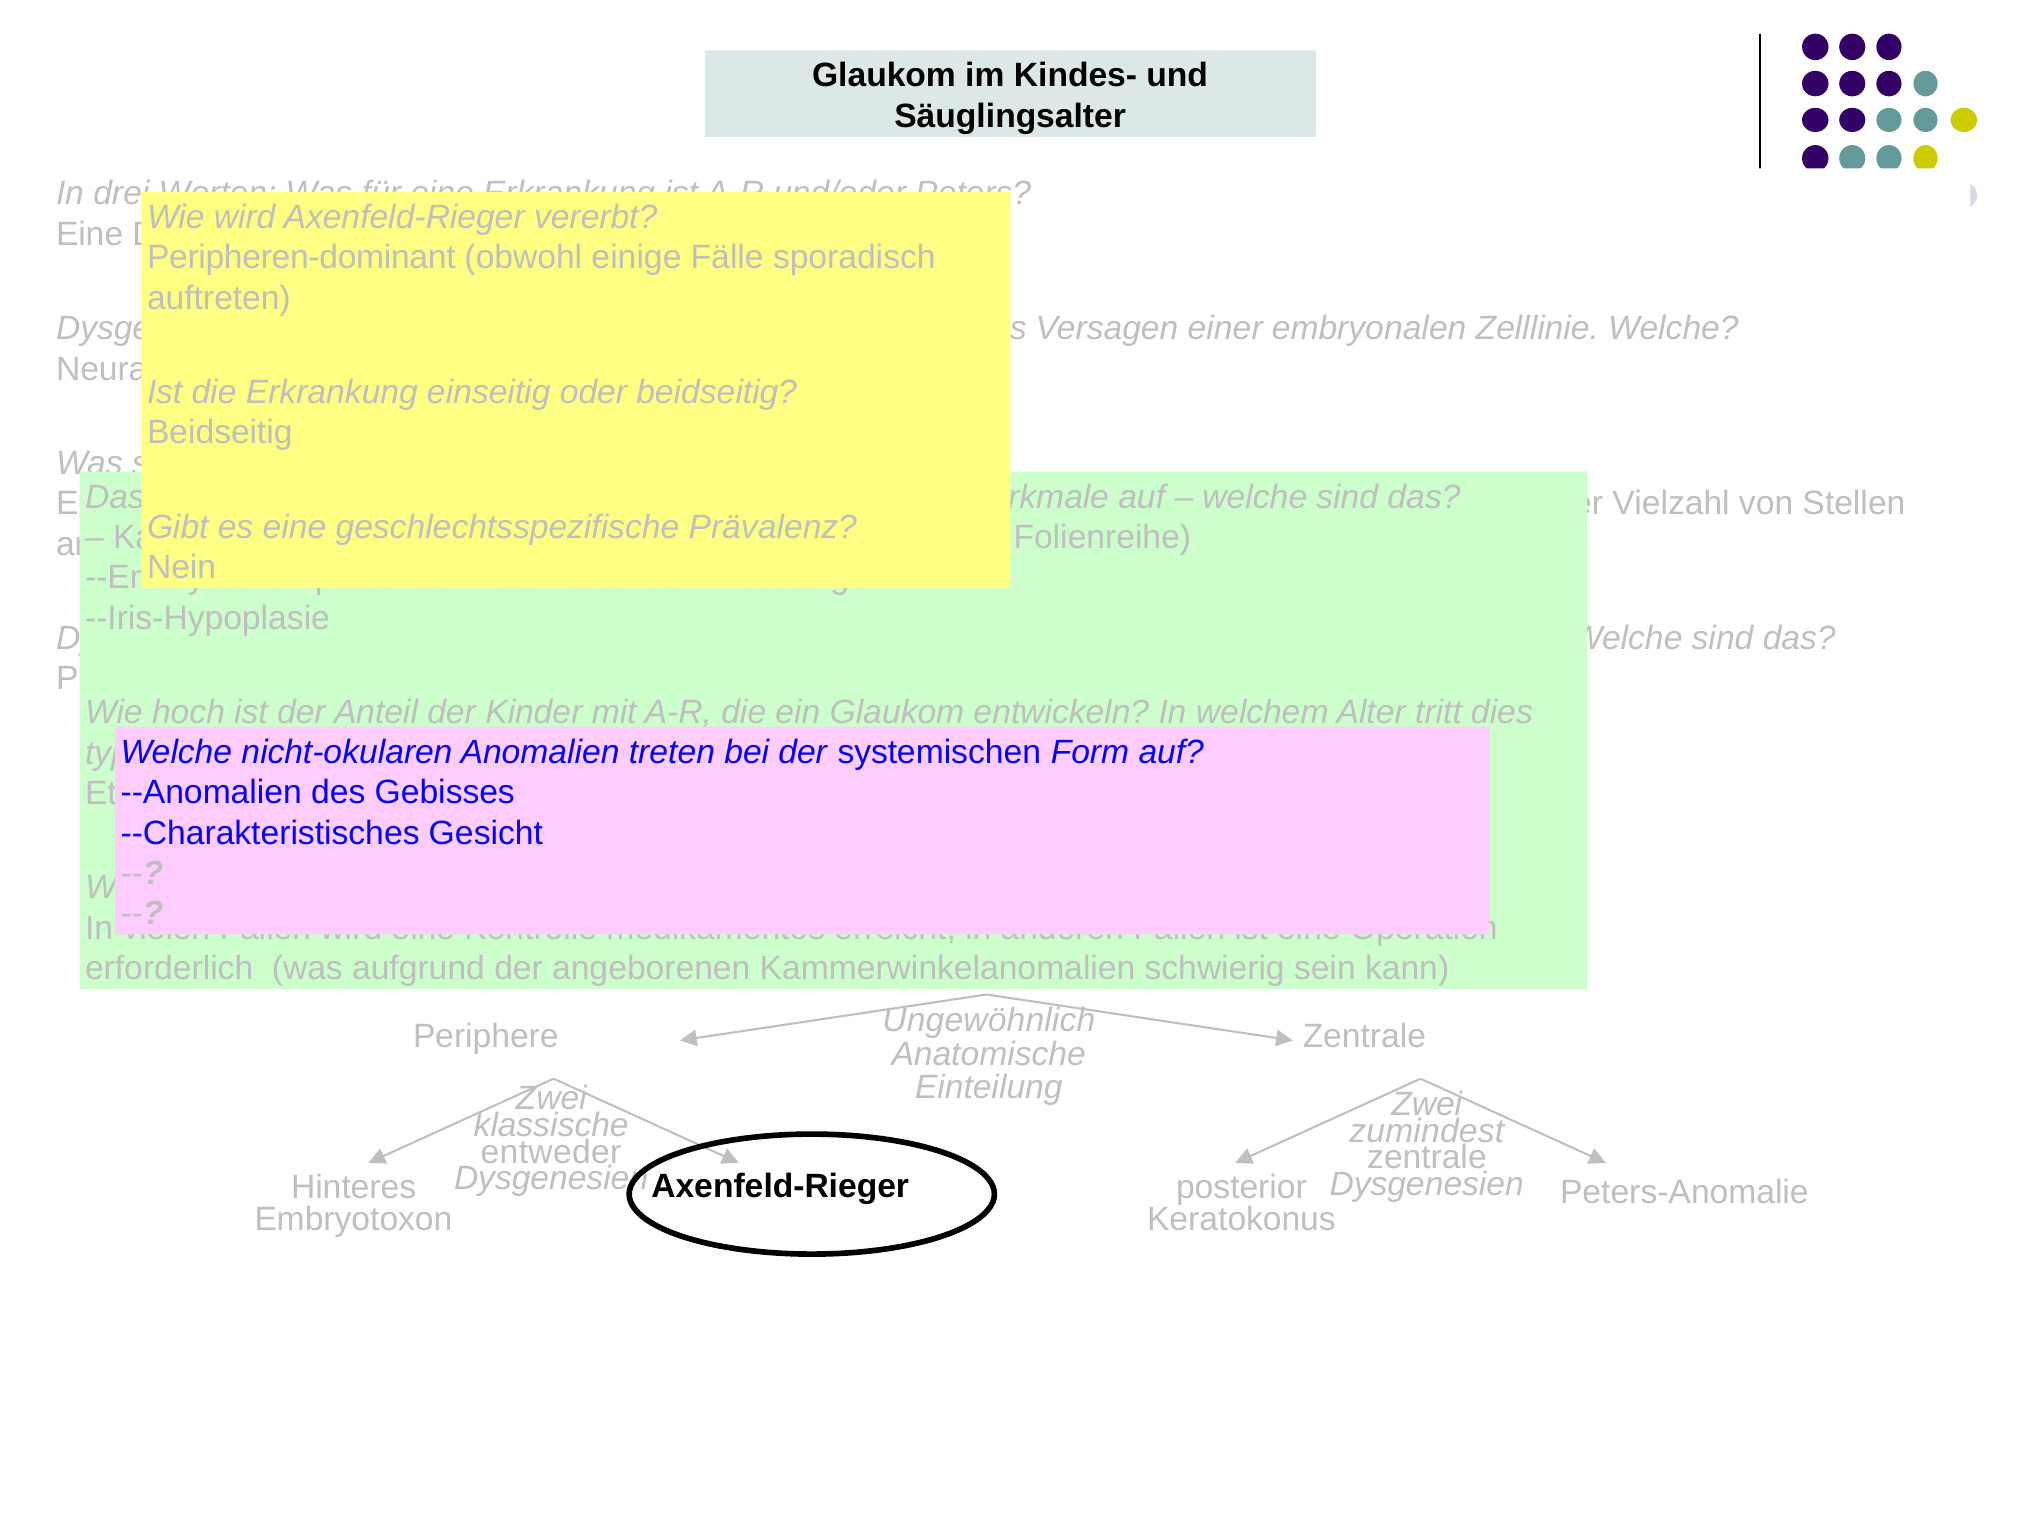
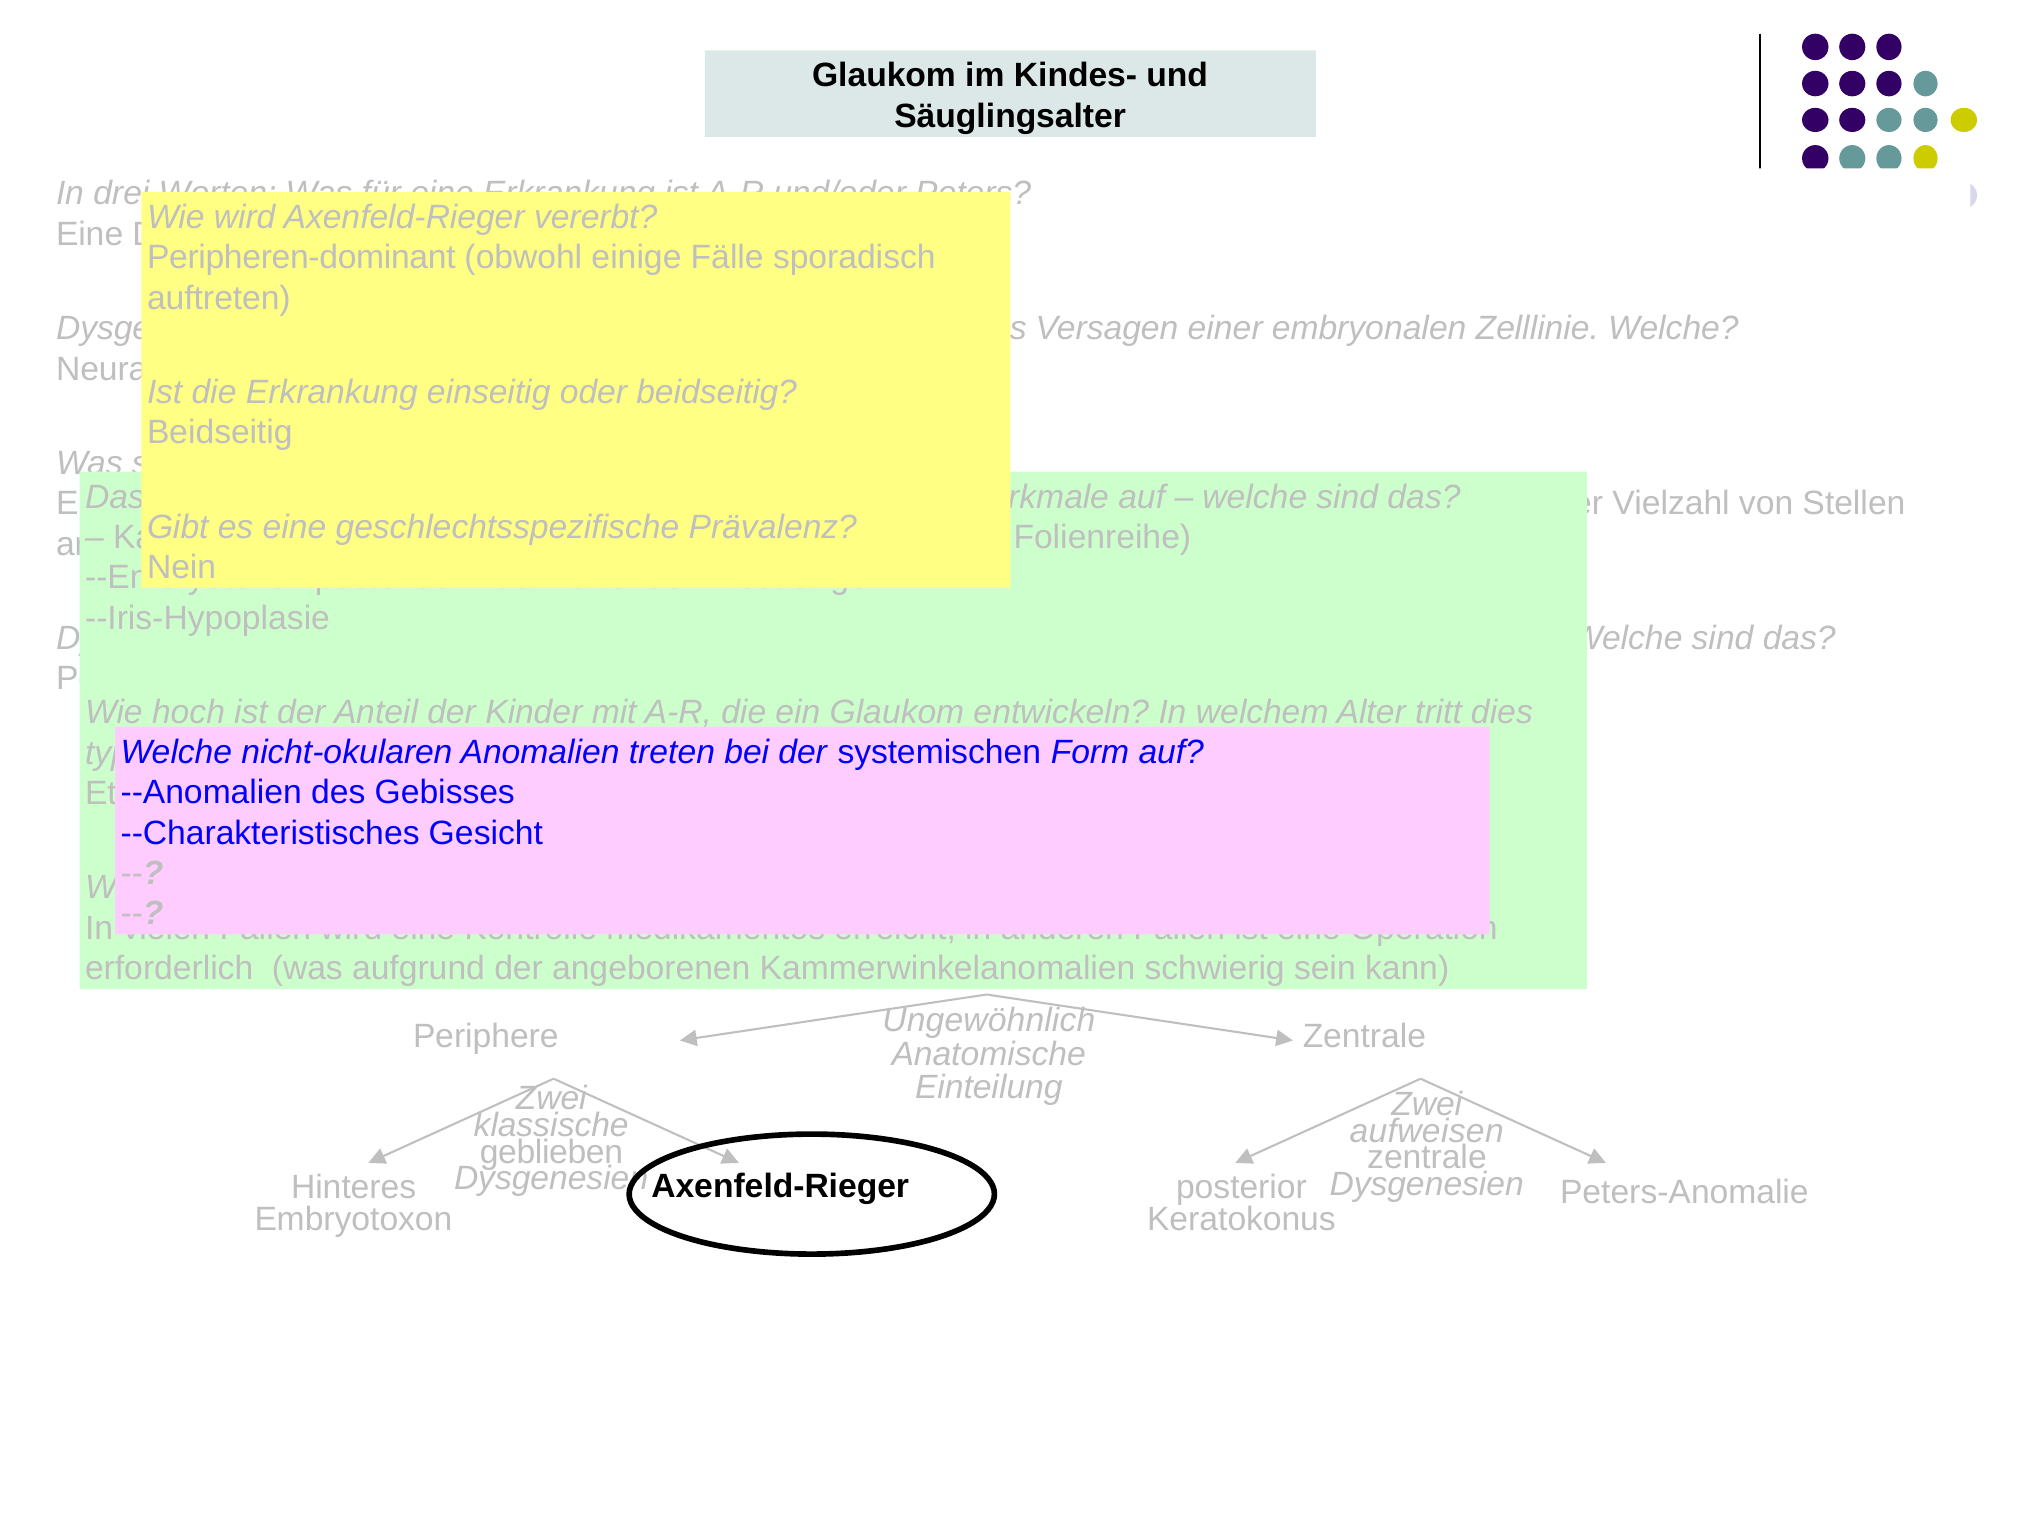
zumindest: zumindest -> aufweisen
entweder: entweder -> geblieben
